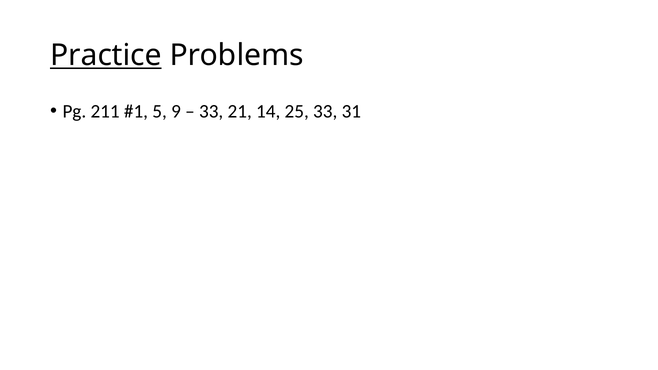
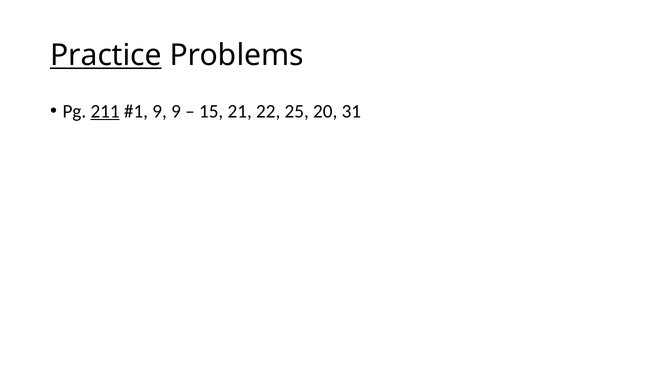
211 underline: none -> present
5 at (160, 111): 5 -> 9
33 at (211, 111): 33 -> 15
14: 14 -> 22
25 33: 33 -> 20
